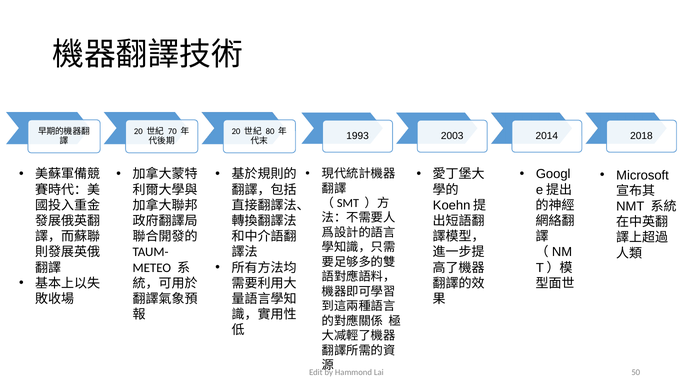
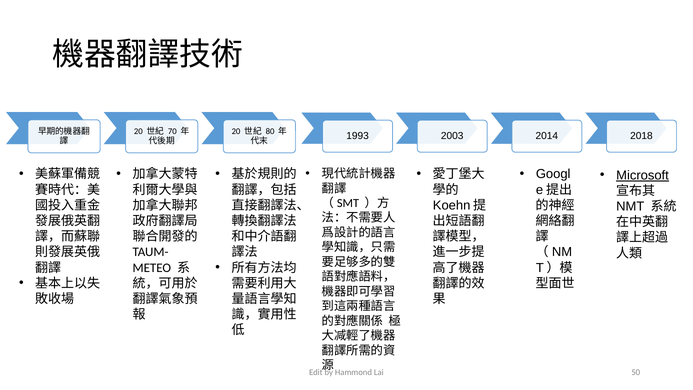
Microsoft underline: none -> present
